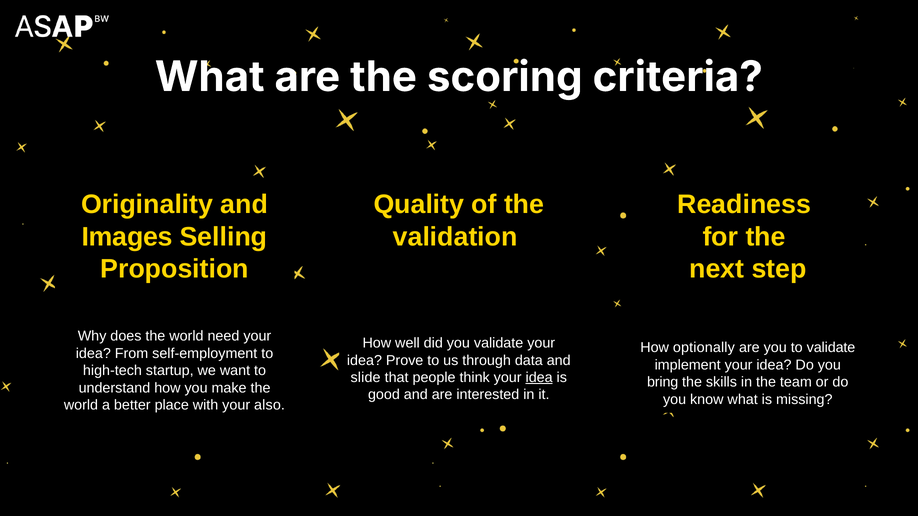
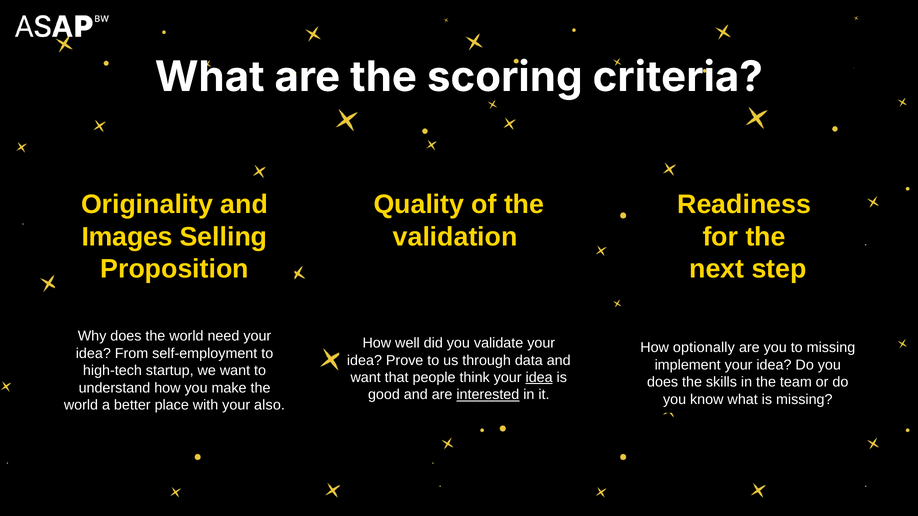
to validate: validate -> missing
slide at (366, 378): slide -> want
bring at (663, 382): bring -> does
interested underline: none -> present
